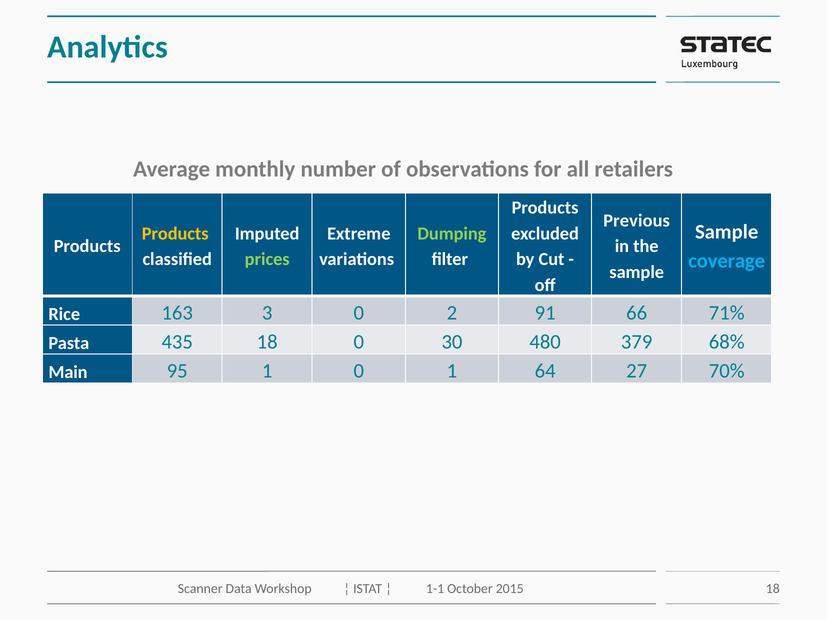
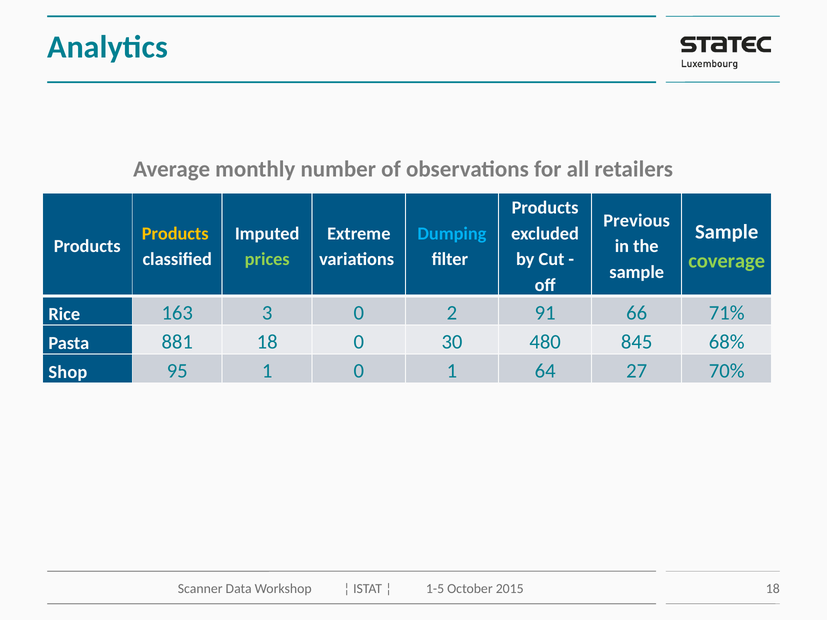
Dumping colour: light green -> light blue
coverage colour: light blue -> light green
435: 435 -> 881
379: 379 -> 845
Main: Main -> Shop
1-1: 1-1 -> 1-5
